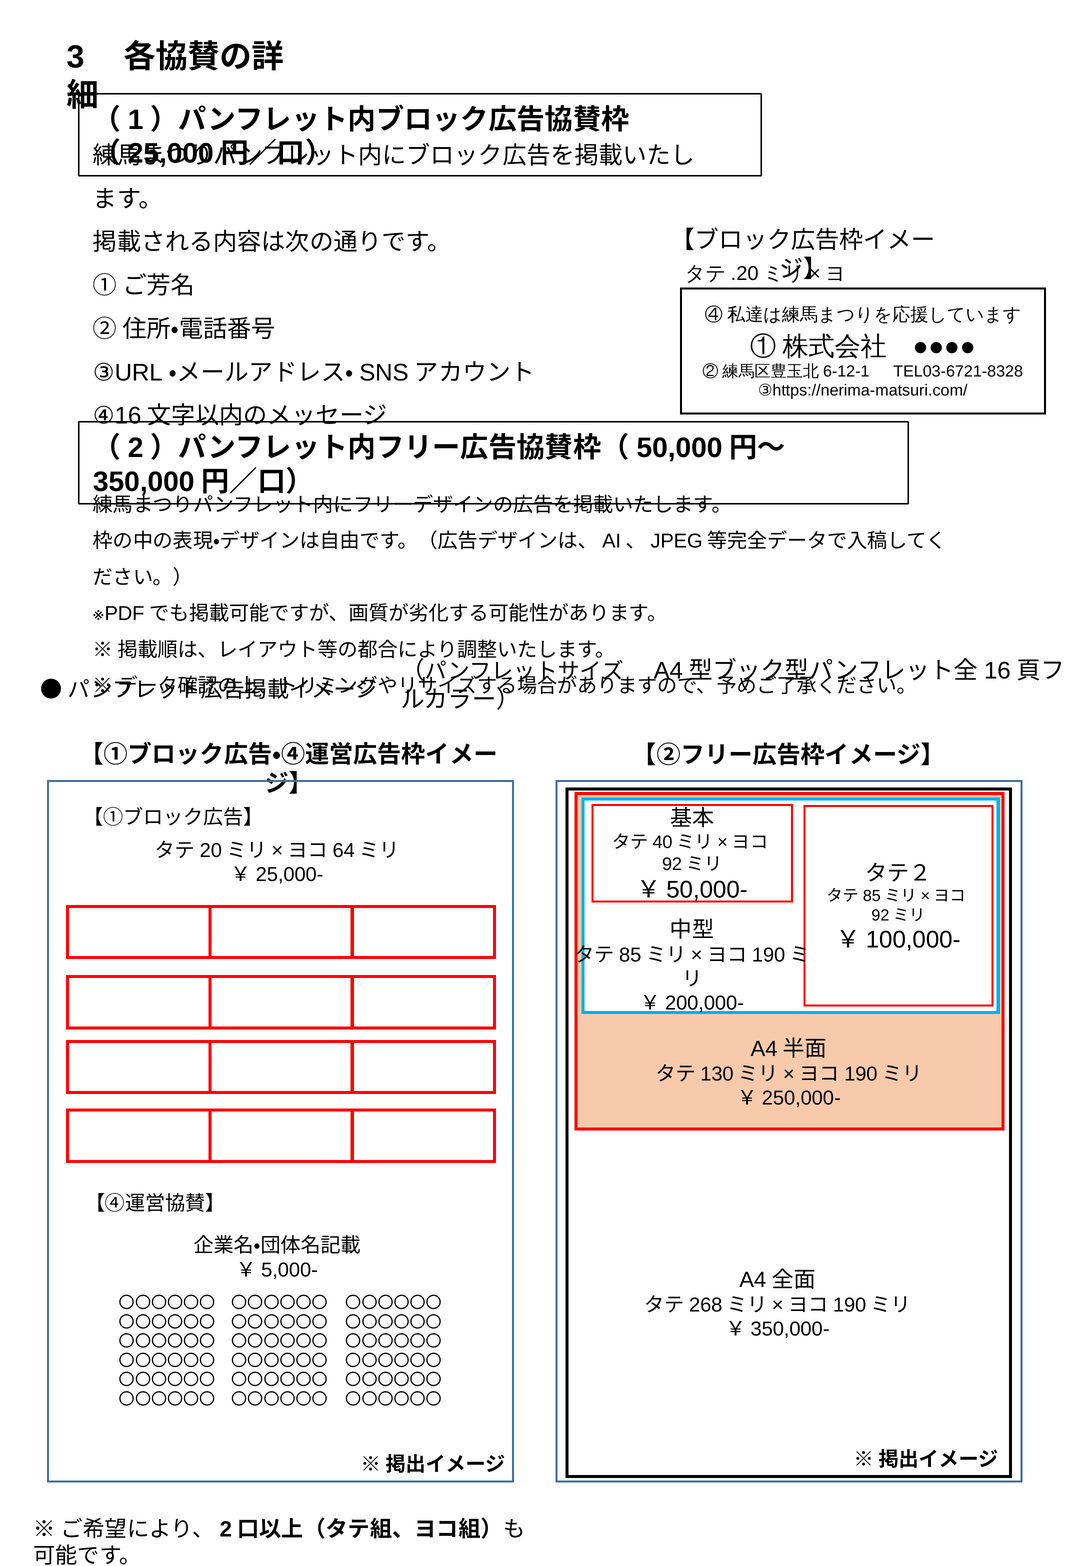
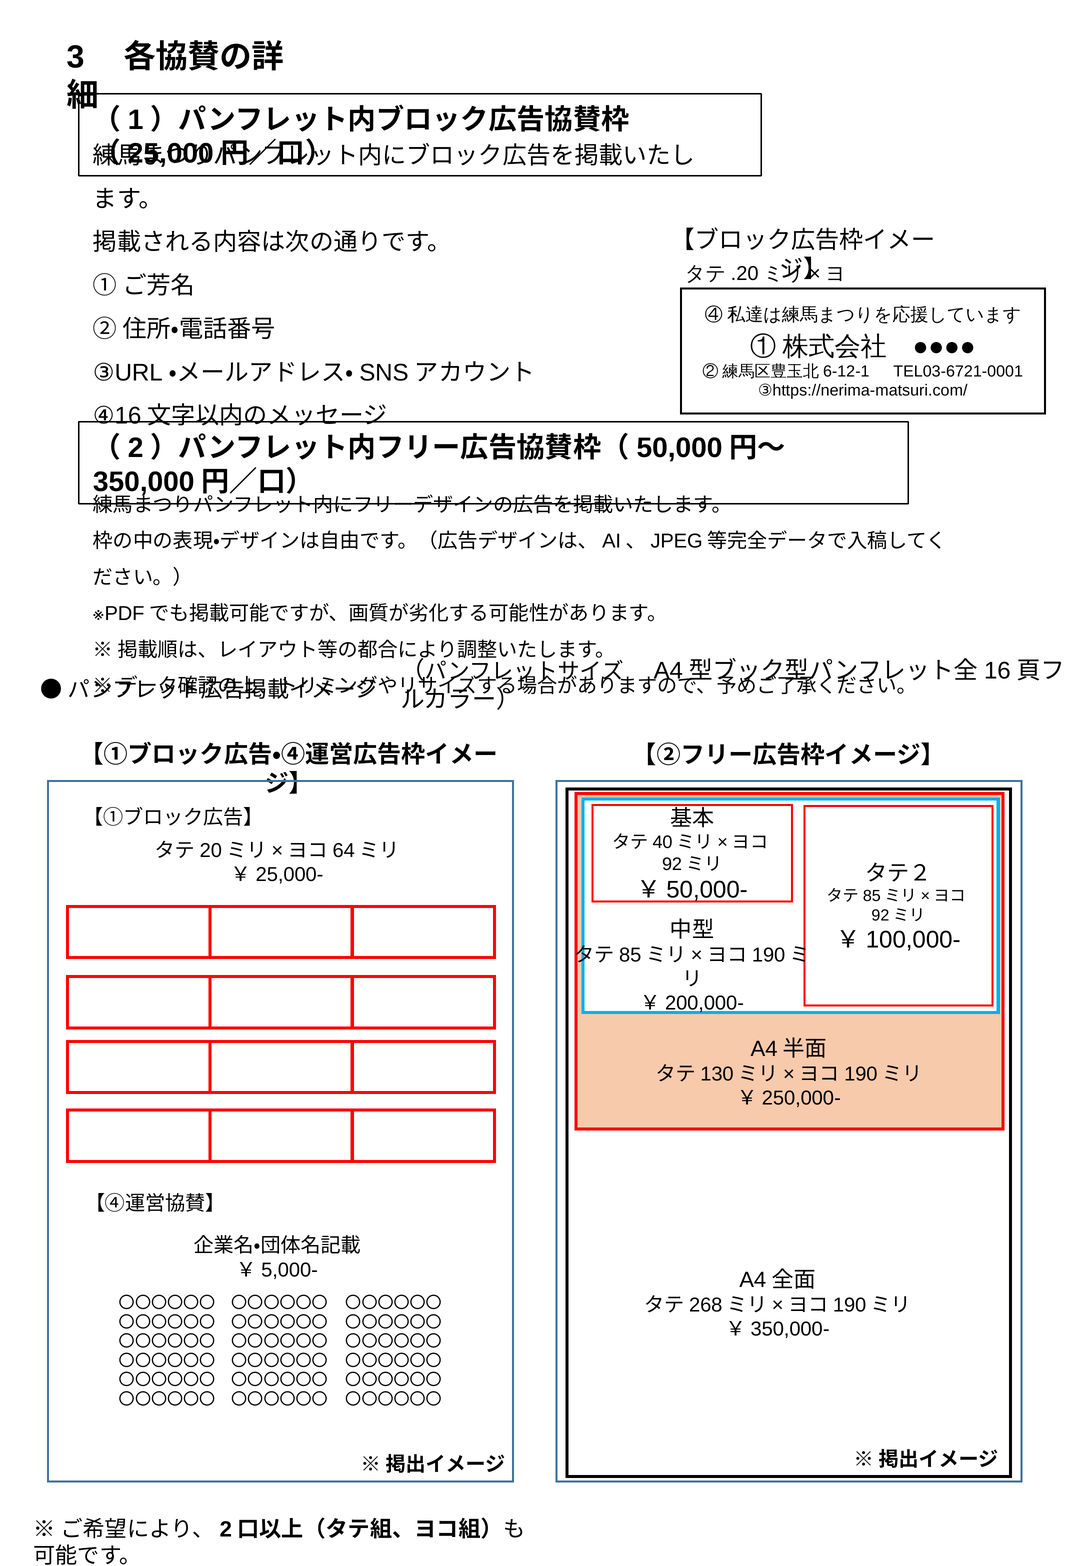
TEL03-6721-8328: TEL03-6721-8328 -> TEL03-6721-0001
